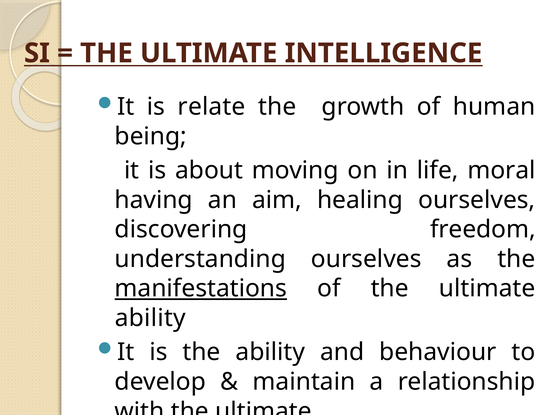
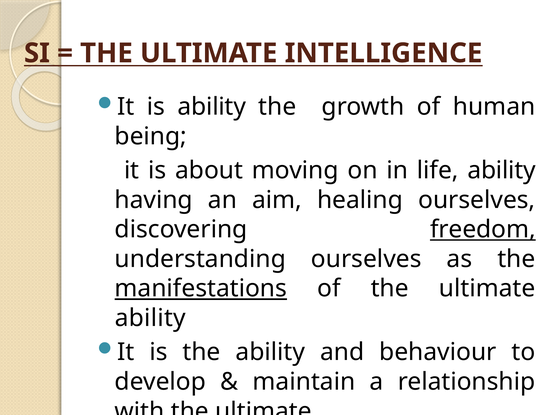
is relate: relate -> ability
life moral: moral -> ability
freedom underline: none -> present
